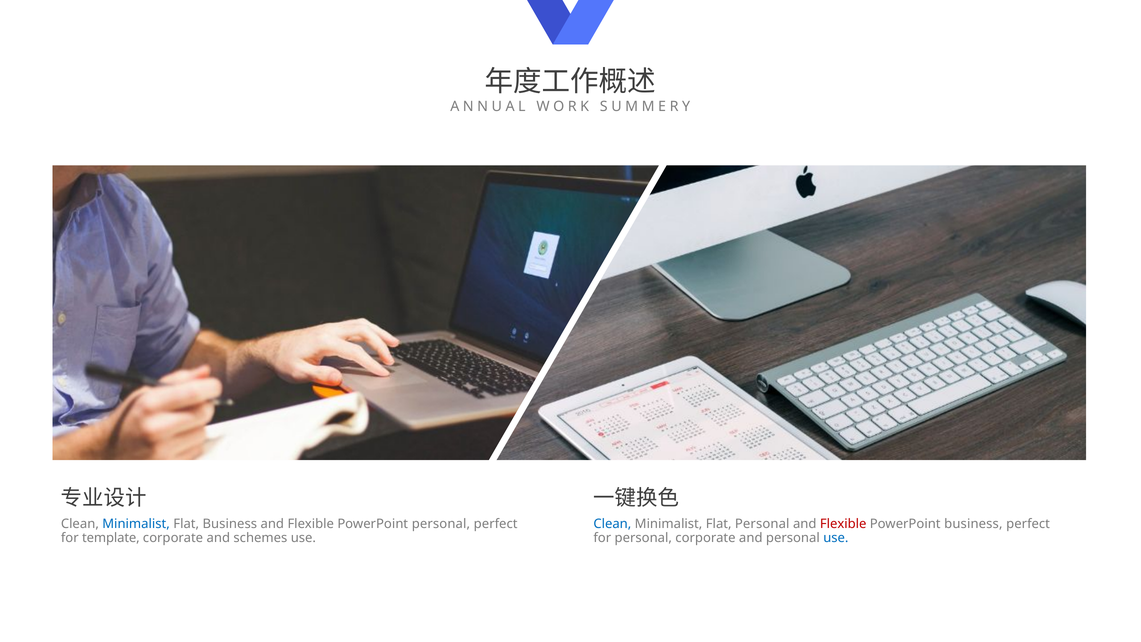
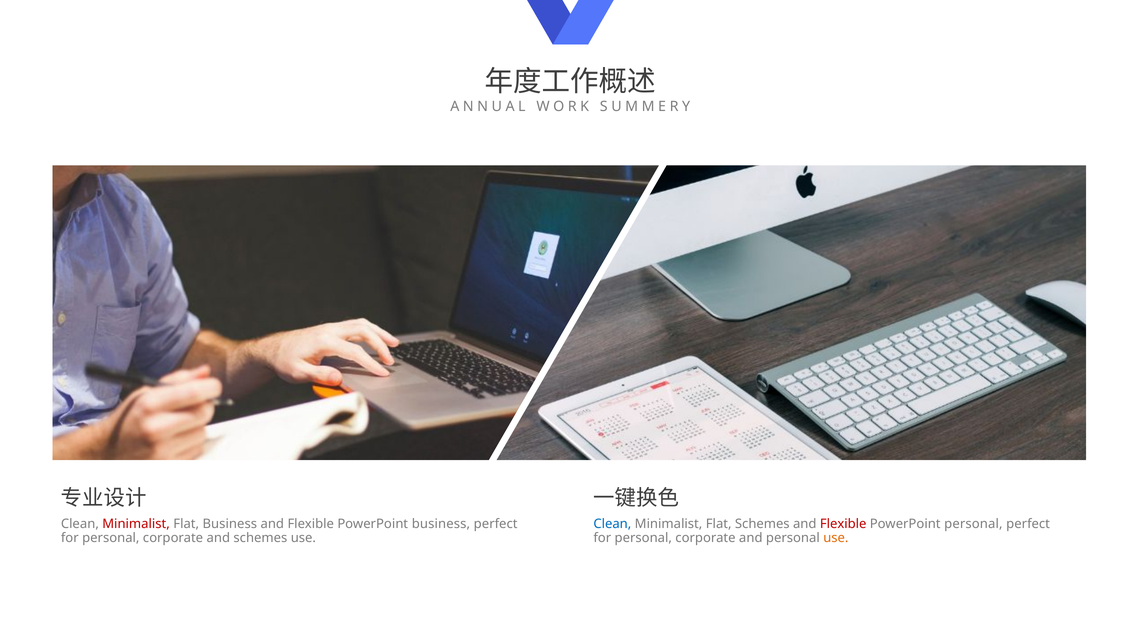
Minimalist at (136, 524) colour: blue -> red
PowerPoint personal: personal -> business
Flat Personal: Personal -> Schemes
PowerPoint business: business -> personal
template at (111, 538): template -> personal
use at (836, 538) colour: blue -> orange
